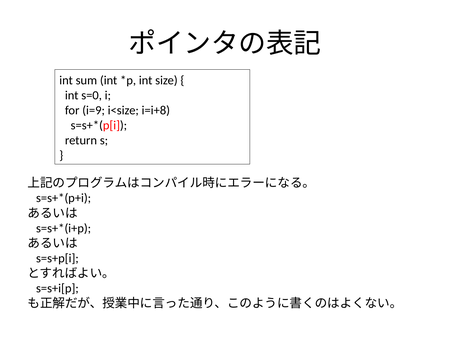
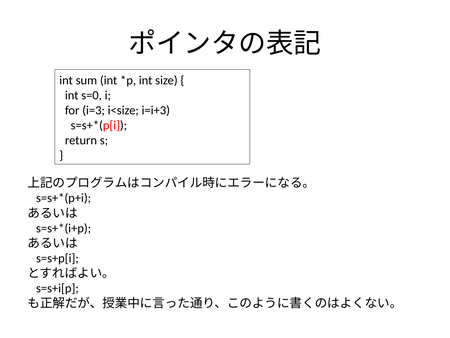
i=9: i=9 -> i=3
i=i+8: i=i+8 -> i=i+3
